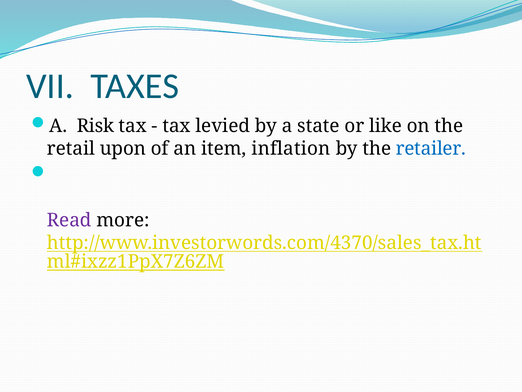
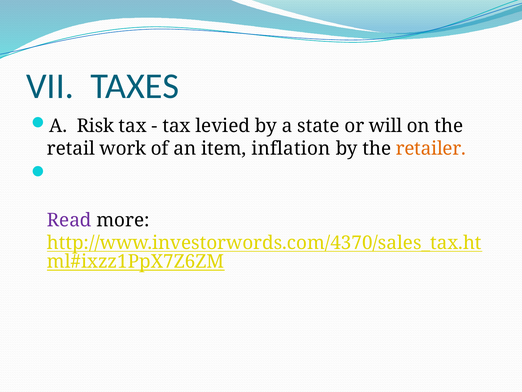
like: like -> will
upon: upon -> work
retailer colour: blue -> orange
